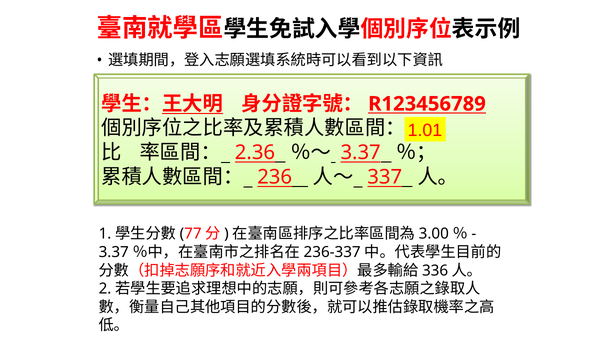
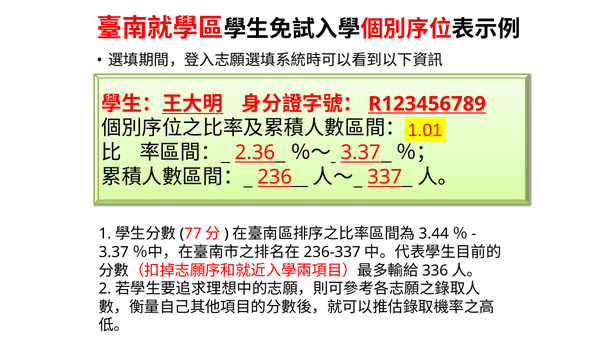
3.00: 3.00 -> 3.44
